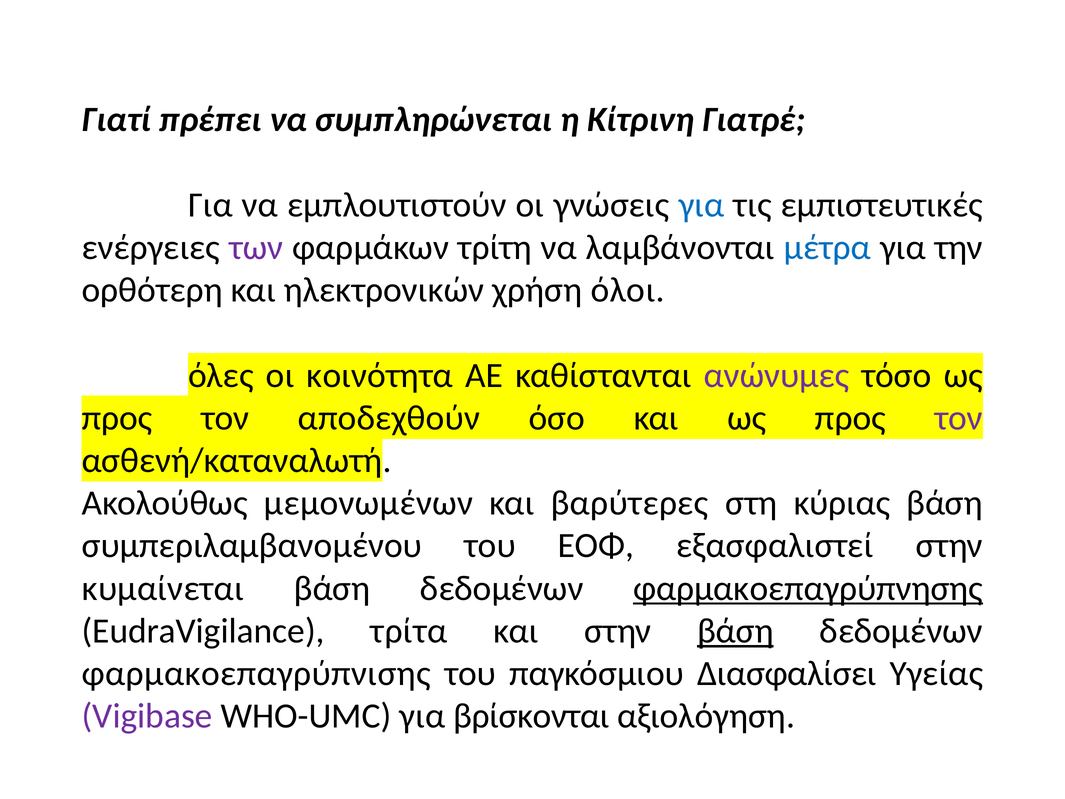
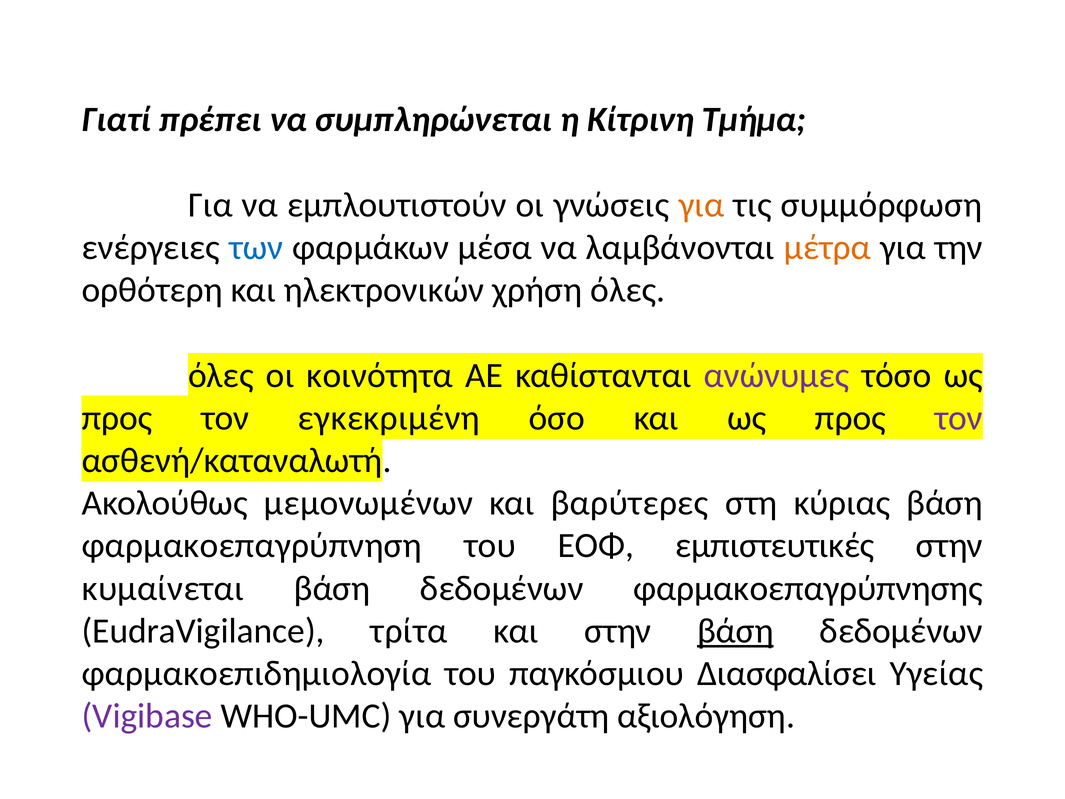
Γιατρέ: Γιατρέ -> Τμήμα
για at (701, 205) colour: blue -> orange
εμπιστευτικές: εμπιστευτικές -> συμμόρφωση
των colour: purple -> blue
τρίτη: τρίτη -> μέσα
μέτρα colour: blue -> orange
χρήση όλοι: όλοι -> όλες
αποδεχθούν: αποδεχθούν -> εγκεκριμένη
συμπεριλαμβανομένου: συμπεριλαμβανομένου -> φαρμακοεπαγρύπνηση
εξασφαλιστεί: εξασφαλιστεί -> εμπιστευτικές
φαρμακοεπαγρύπνησης underline: present -> none
φαρμακοεπαγρύπνισης: φαρμακοεπαγρύπνισης -> φαρμακοεπιδημιολογία
βρίσκονται: βρίσκονται -> συνεργάτη
